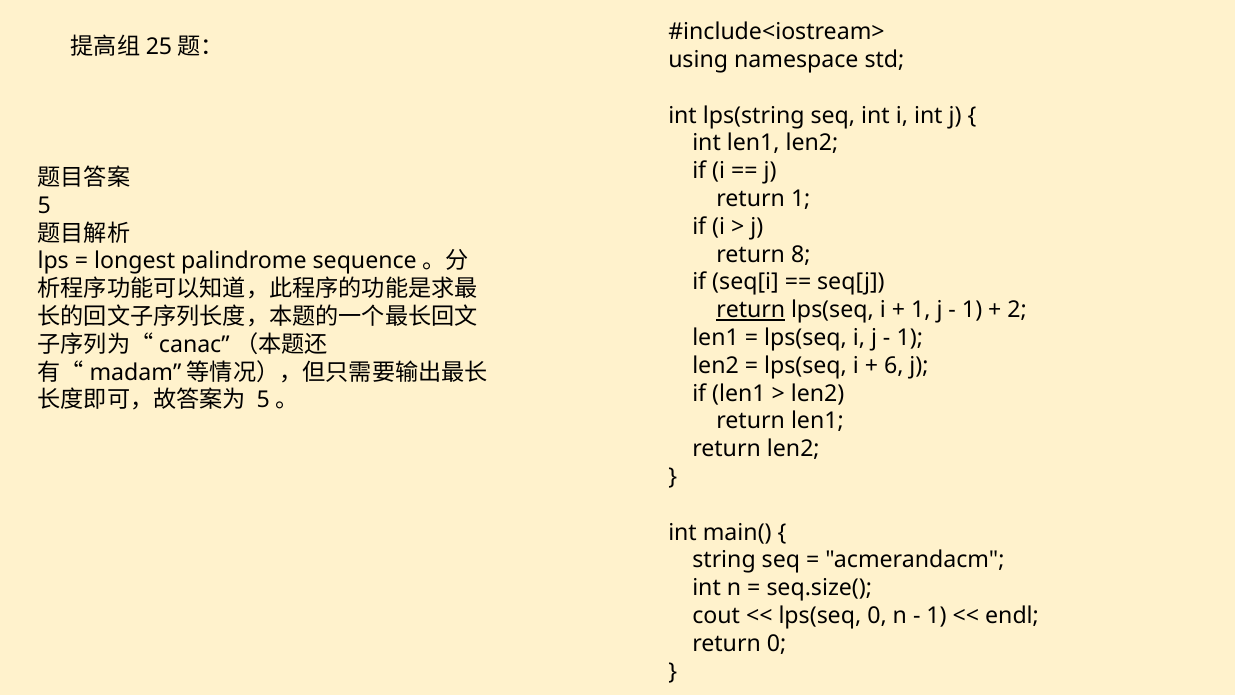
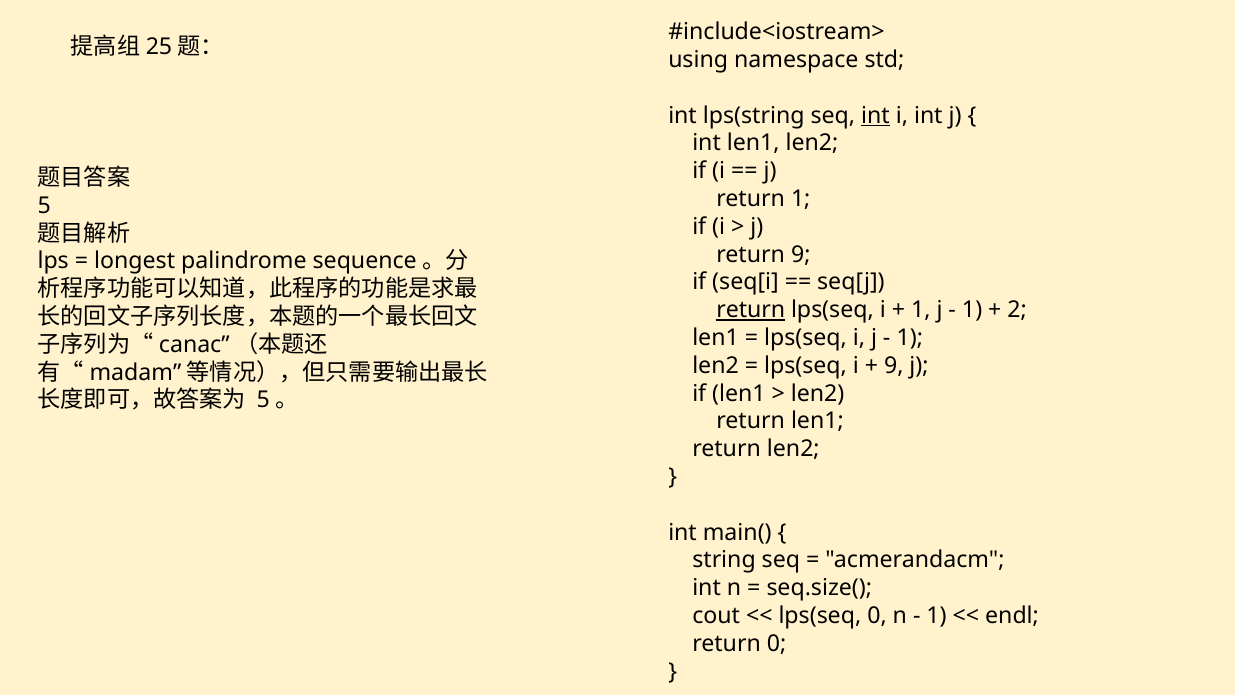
int at (875, 115) underline: none -> present
return 8: 8 -> 9
6 at (894, 365): 6 -> 9
